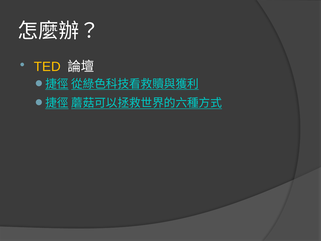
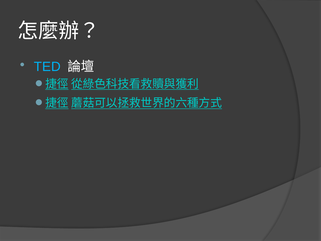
TED colour: yellow -> light blue
